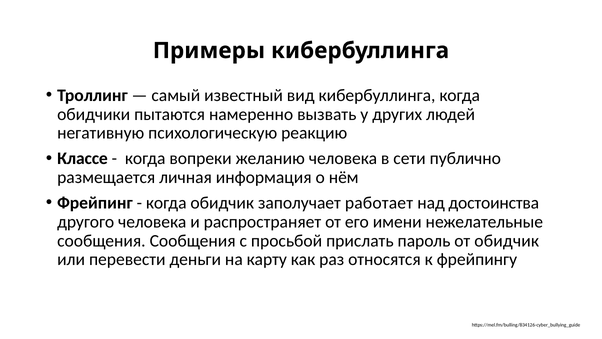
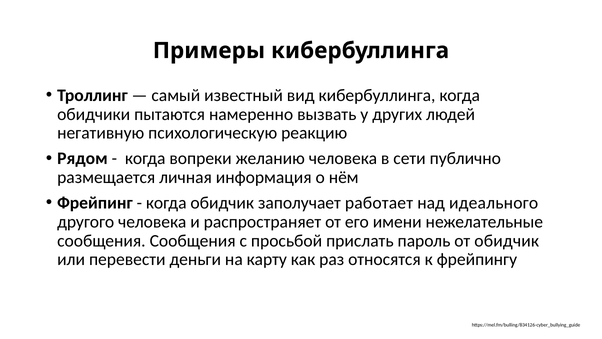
Классе: Классе -> Рядом
достоинства: достоинства -> идеального
